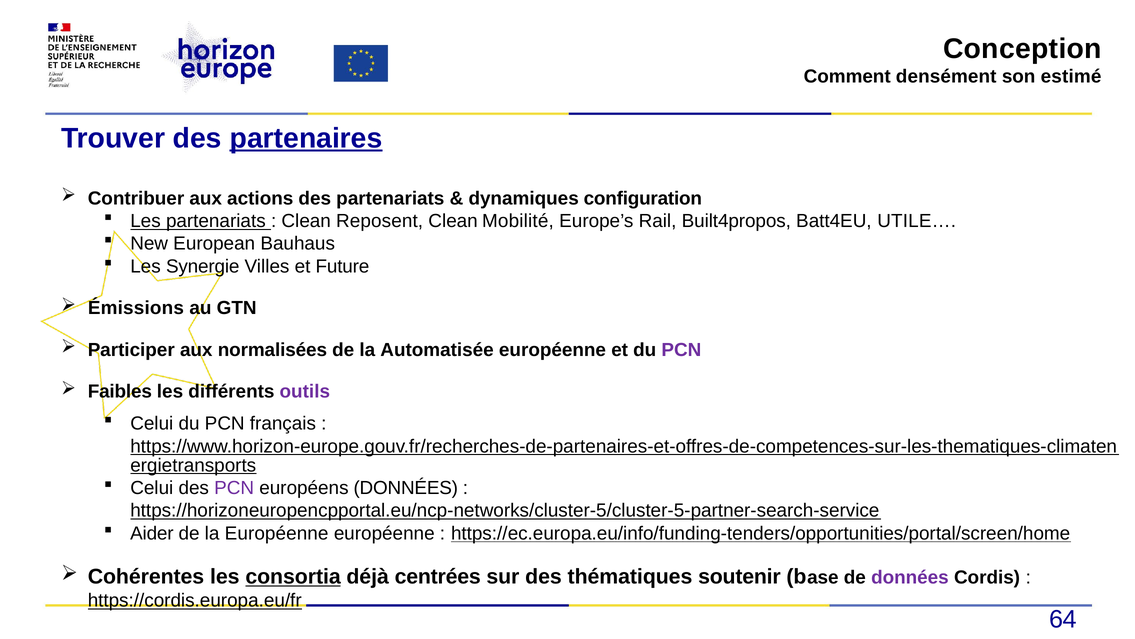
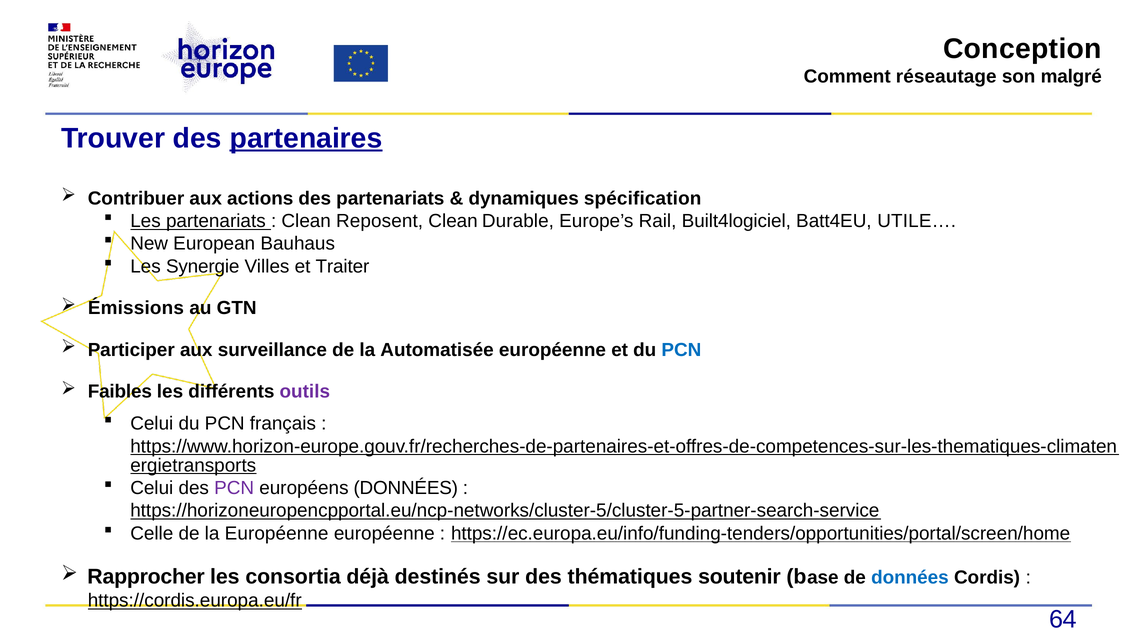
densément: densément -> réseautage
estimé: estimé -> malgré
configuration: configuration -> spécification
Mobilité: Mobilité -> Durable
Built4propos: Built4propos -> Built4logiciel
Future: Future -> Traiter
normalisées: normalisées -> surveillance
PCN at (681, 349) colour: purple -> blue
Aider: Aider -> Celle
Cohérentes: Cohérentes -> Rapprocher
consortia underline: present -> none
centrées: centrées -> destinés
données at (910, 577) colour: purple -> blue
